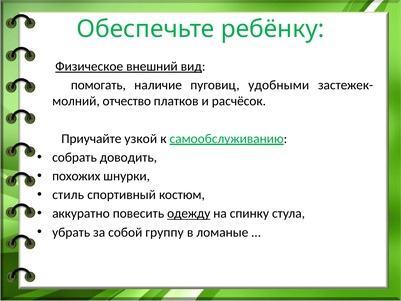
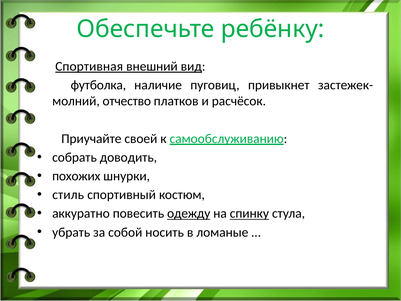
Физическое: Физическое -> Спортивная
помогать: помогать -> футболка
удобными: удобными -> привыкнет
узкой: узкой -> своей
спинку underline: none -> present
группу: группу -> носить
